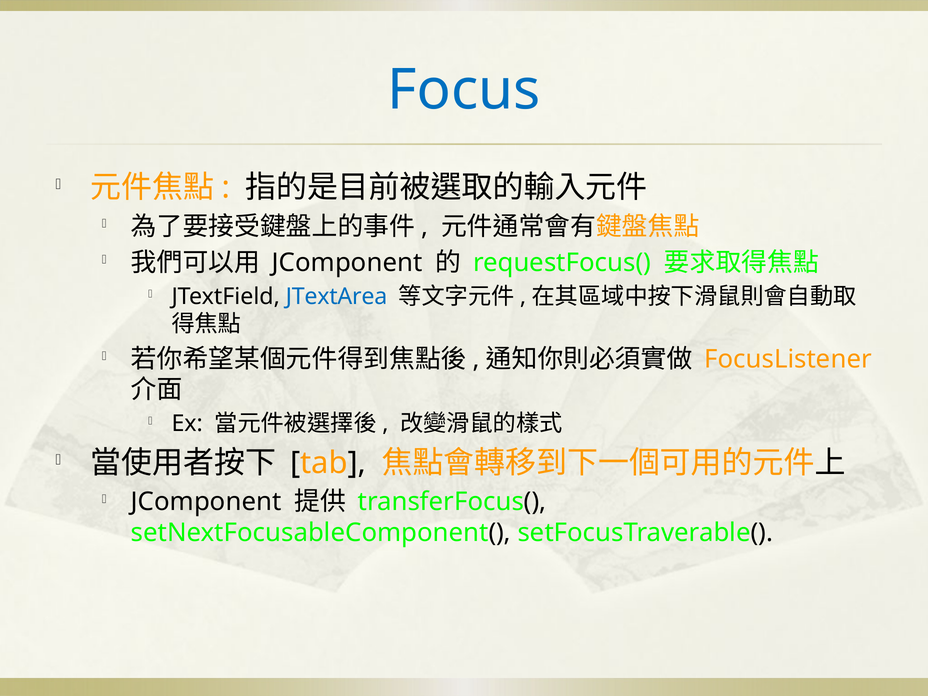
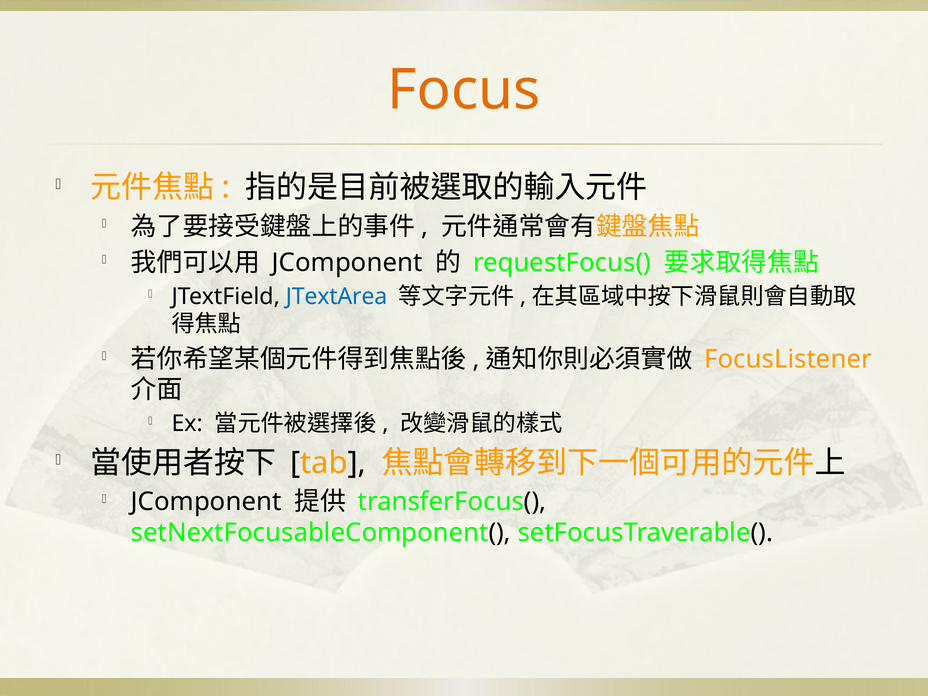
Focus colour: blue -> orange
